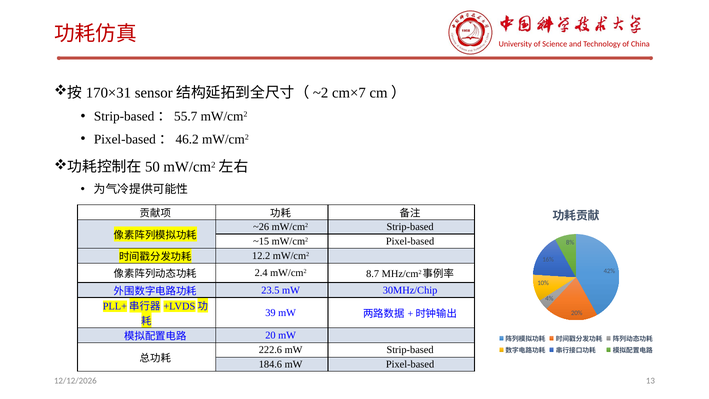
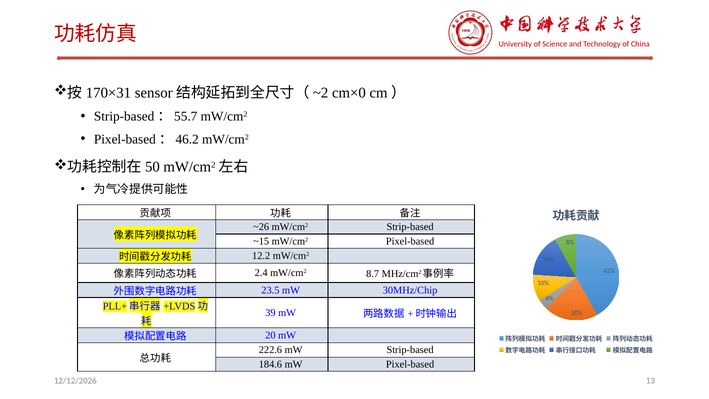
cm×7: cm×7 -> cm×0
